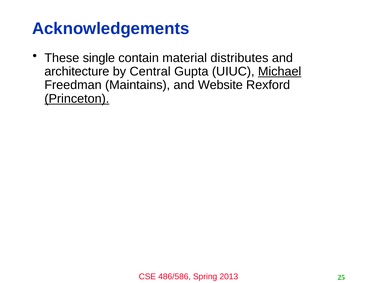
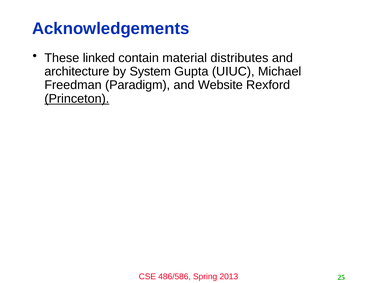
single: single -> linked
Central: Central -> System
Michael underline: present -> none
Maintains: Maintains -> Paradigm
